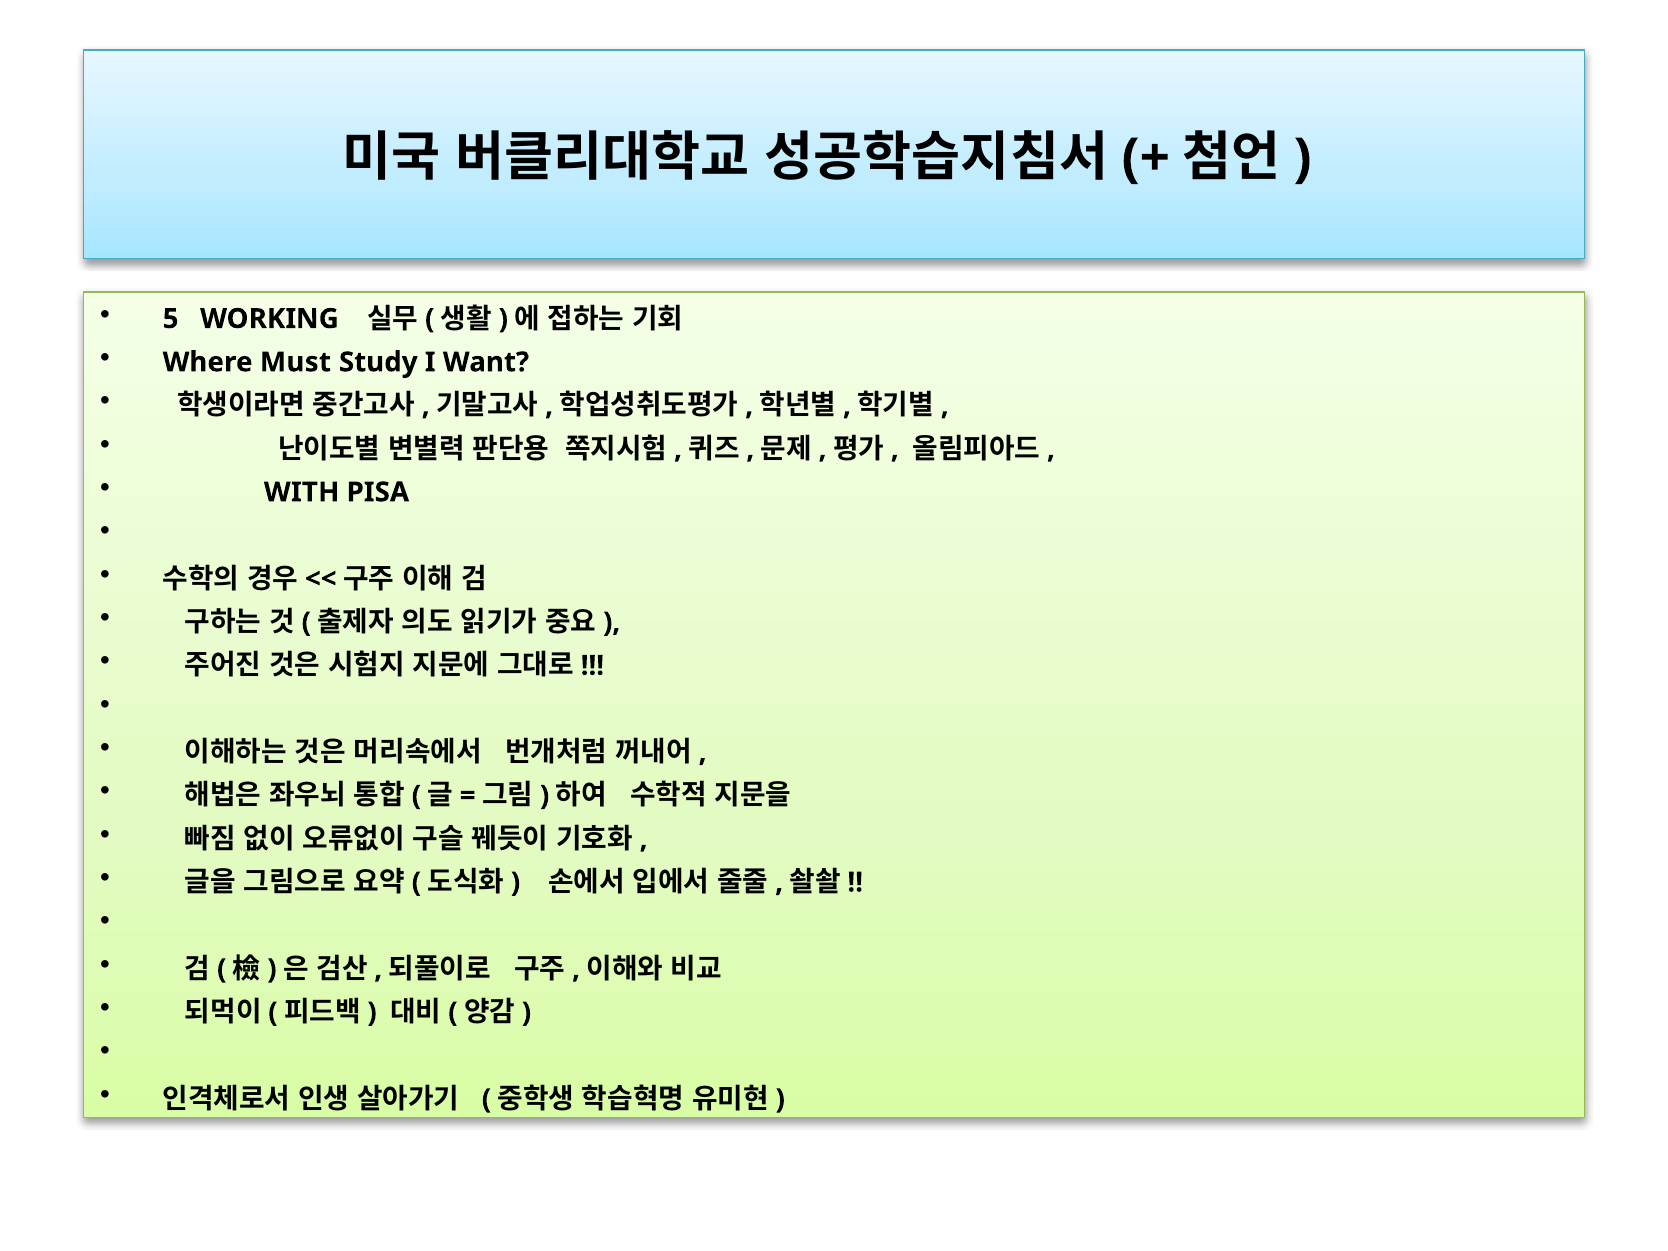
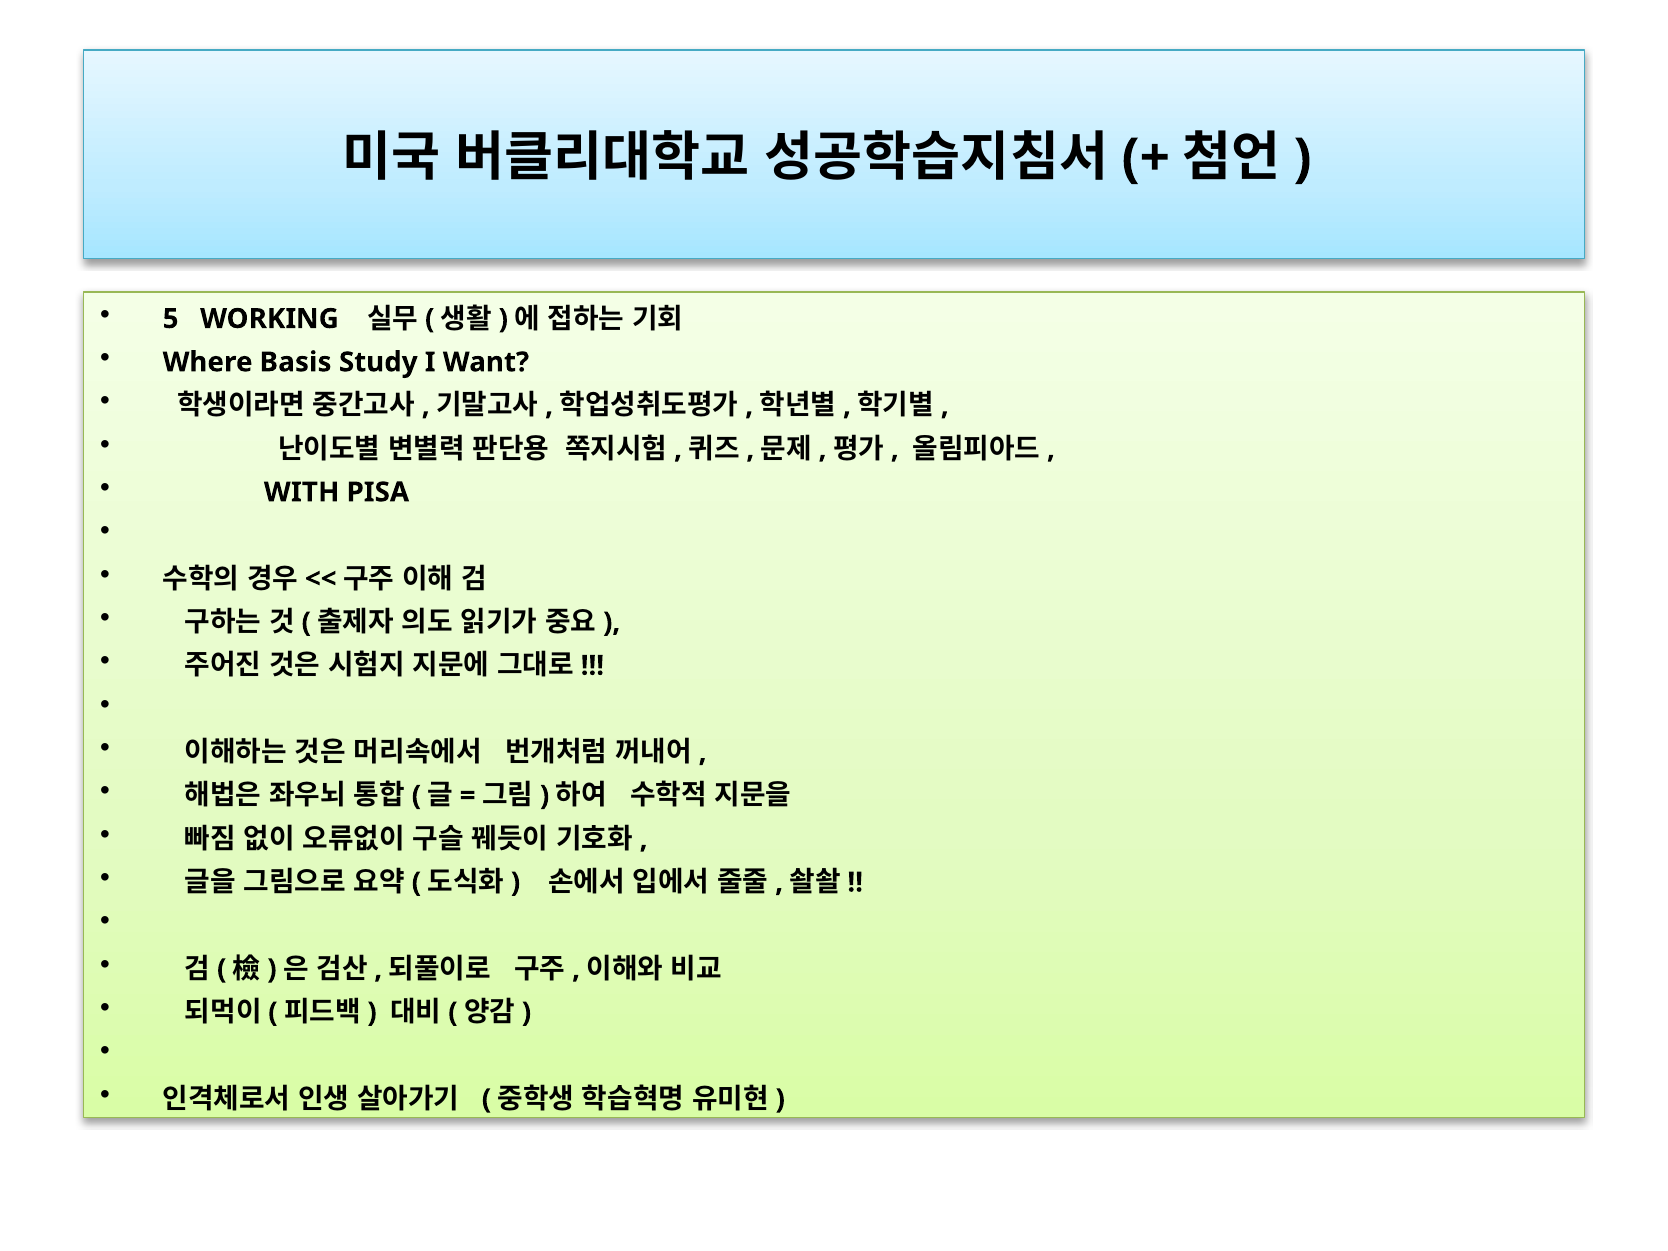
Must: Must -> Basis
